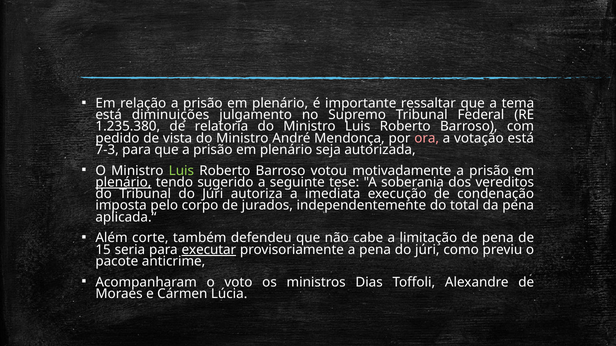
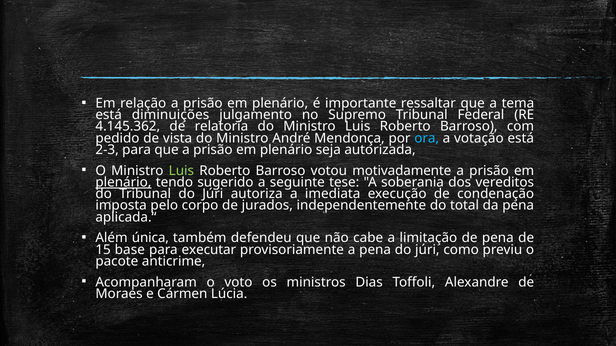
1.235.380: 1.235.380 -> 4.145.362
ora colour: pink -> light blue
7-3: 7-3 -> 2-3
corte: corte -> única
seria: seria -> base
executar underline: present -> none
